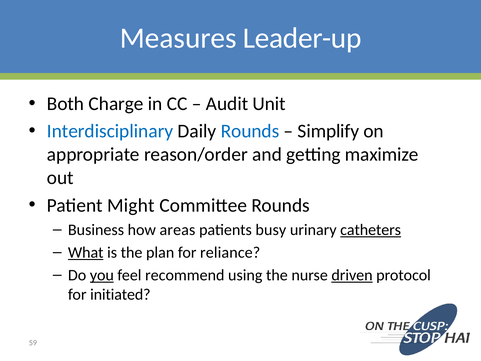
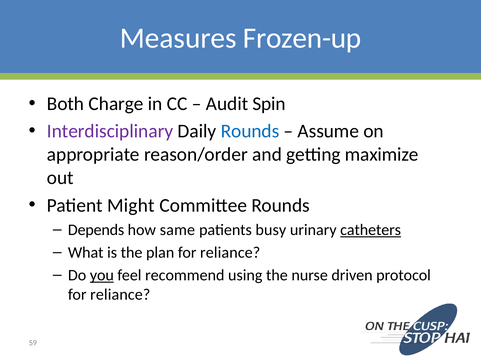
Leader-up: Leader-up -> Frozen-up
Unit: Unit -> Spin
Interdisciplinary colour: blue -> purple
Simplify: Simplify -> Assume
Business: Business -> Depends
areas: areas -> same
What underline: present -> none
driven underline: present -> none
initiated at (120, 294): initiated -> reliance
